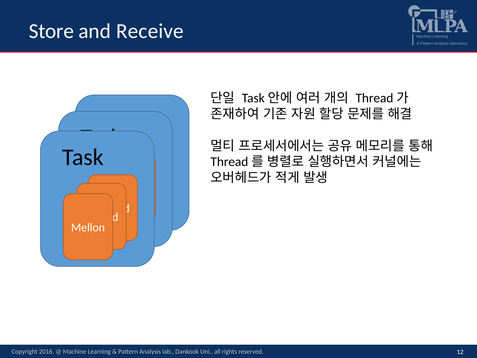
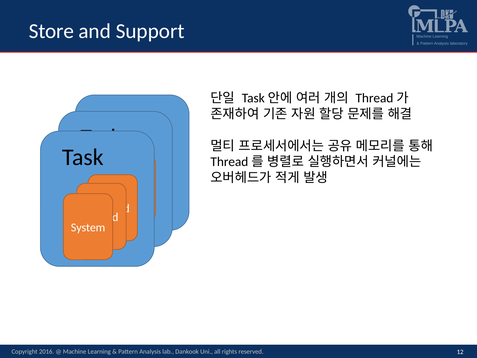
Receive: Receive -> Support
Mellon: Mellon -> System
